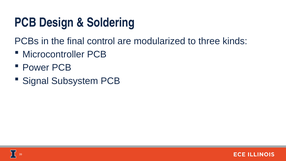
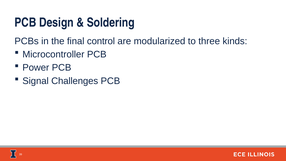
Subsystem: Subsystem -> Challenges
